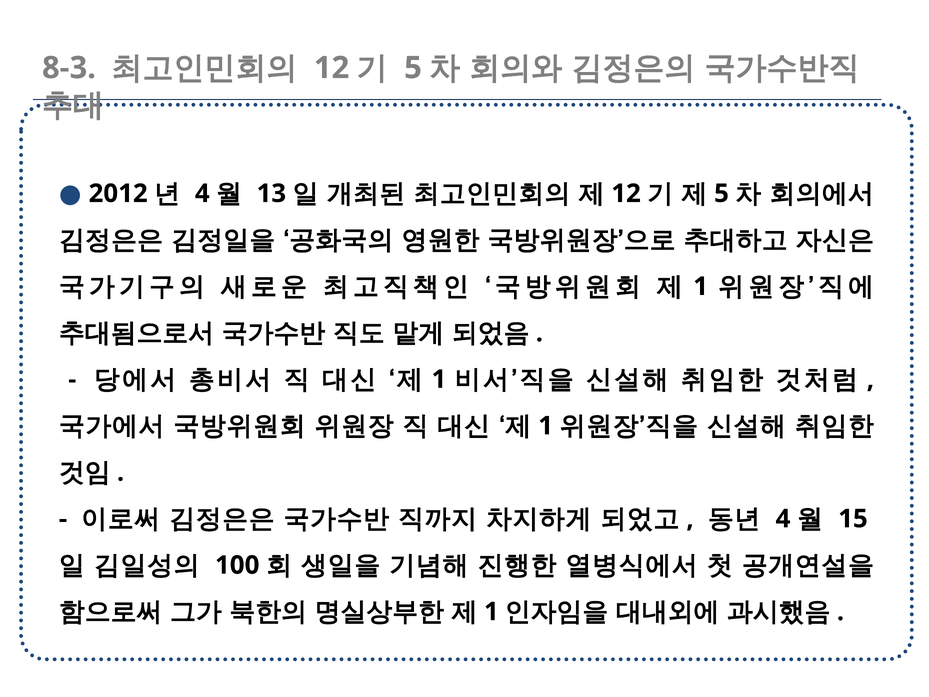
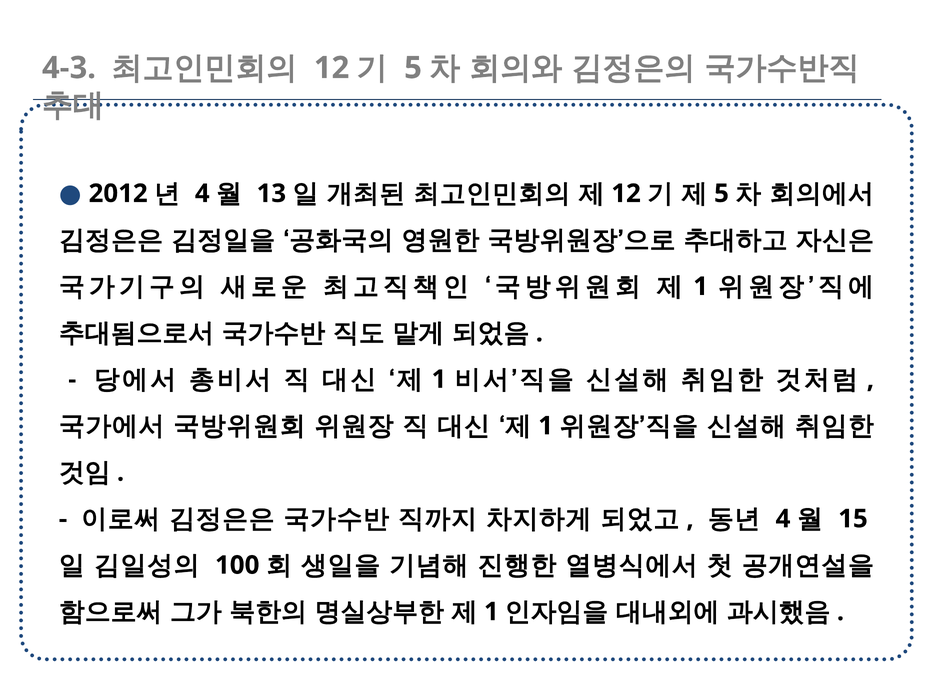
8-3: 8-3 -> 4-3
